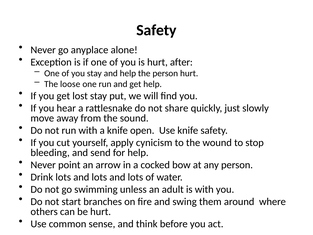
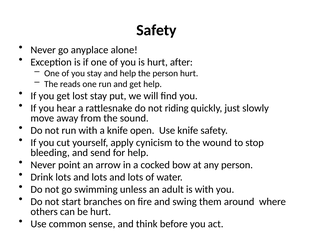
loose: loose -> reads
share: share -> riding
